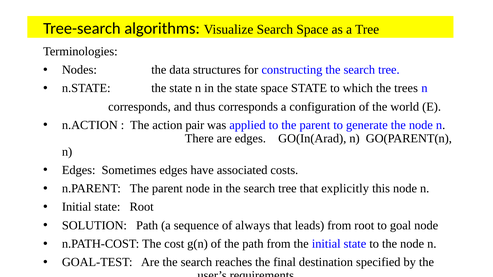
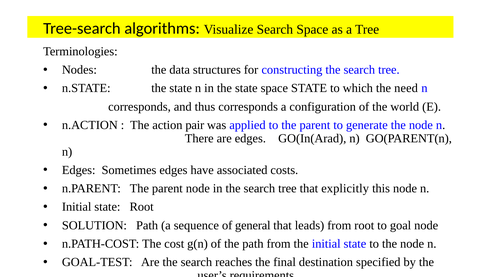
trees: trees -> need
always: always -> general
